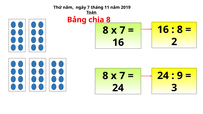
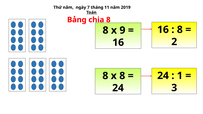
7 at (122, 30): 7 -> 9
9: 9 -> 1
7 at (122, 76): 7 -> 8
